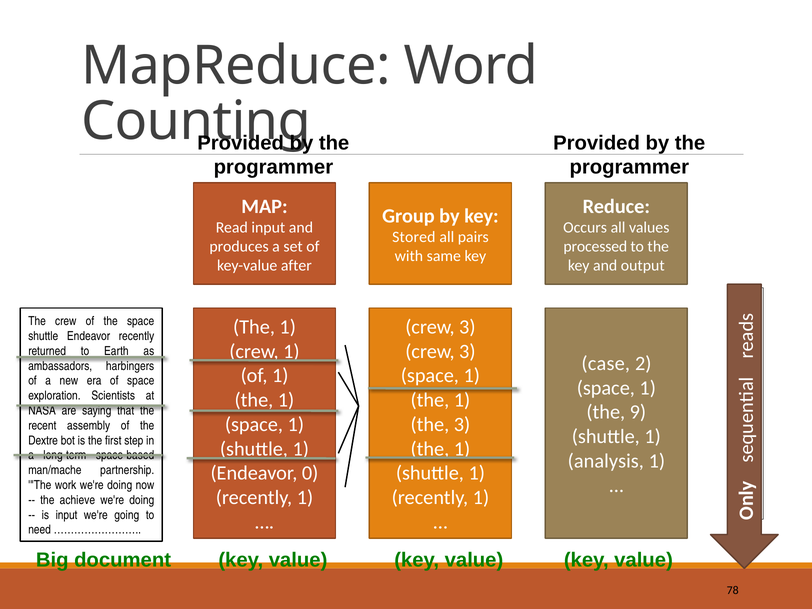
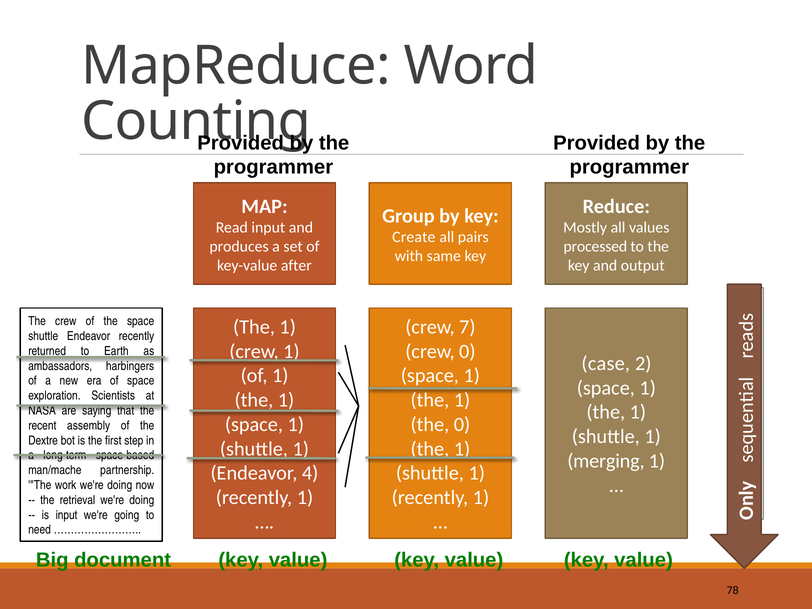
Occurs: Occurs -> Mostly
Stored: Stored -> Create
3 at (467, 327): 3 -> 7
3 at (467, 351): 3 -> 0
9 at (638, 412): 9 -> 1
the 3: 3 -> 0
analysis: analysis -> merging
0: 0 -> 4
achieve: achieve -> retrieval
